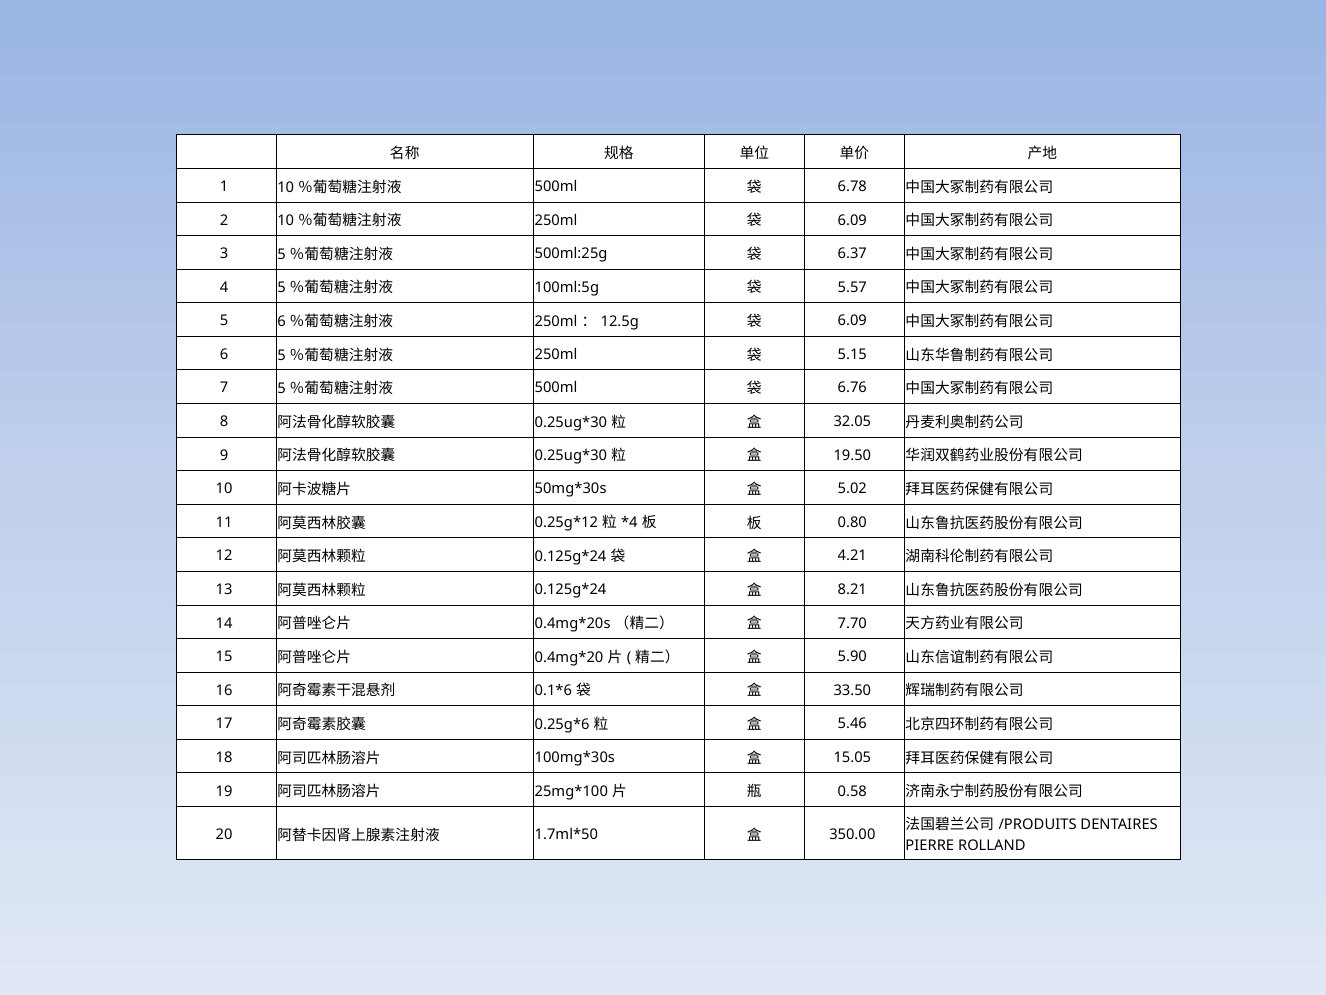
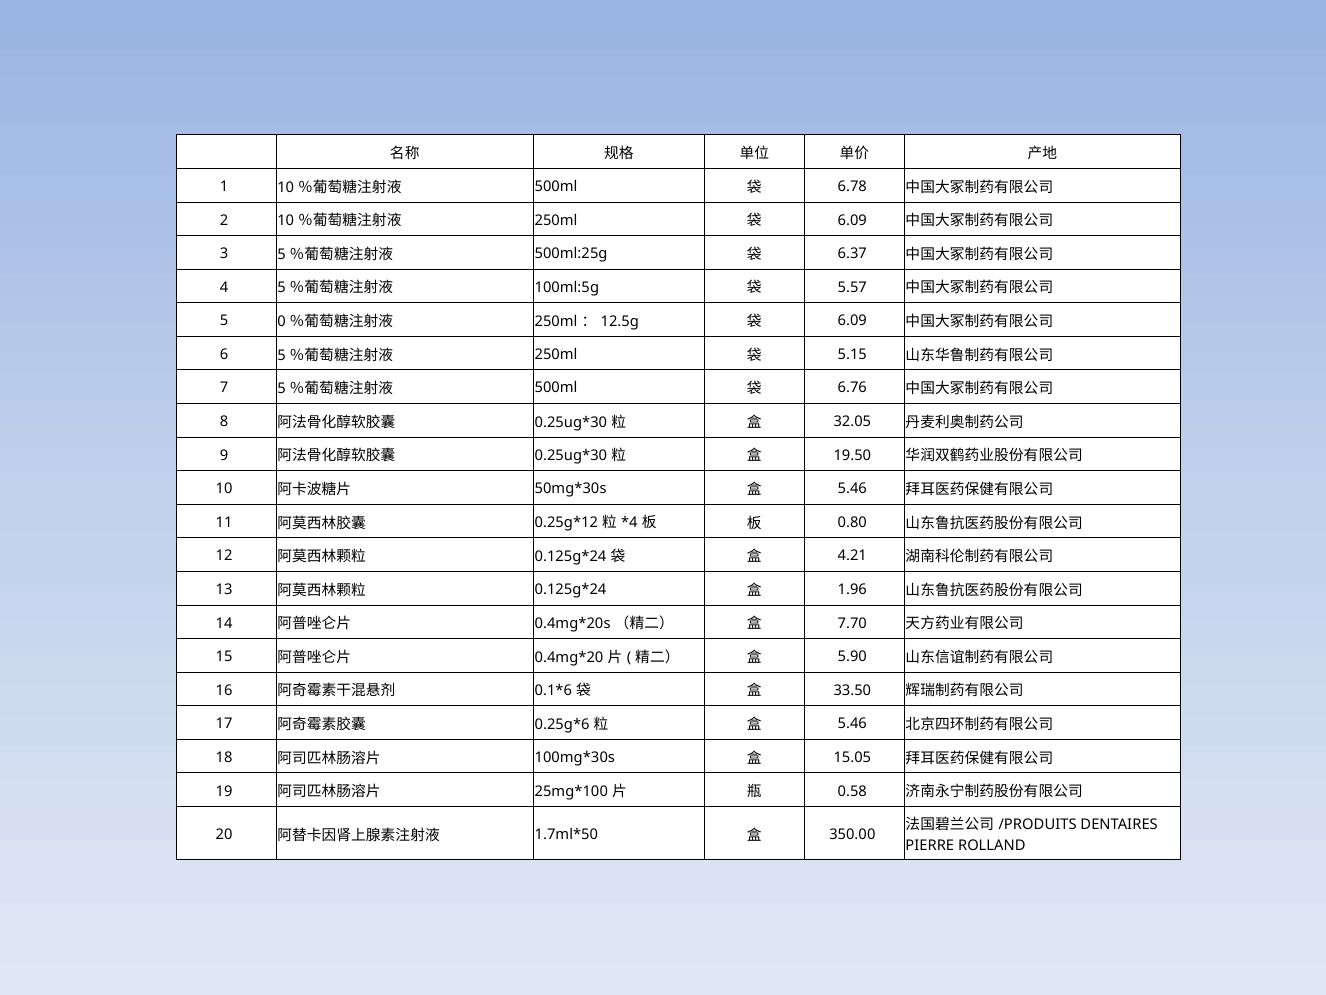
5 6: 6 -> 0
5.02 at (852, 489): 5.02 -> 5.46
8.21: 8.21 -> 1.96
